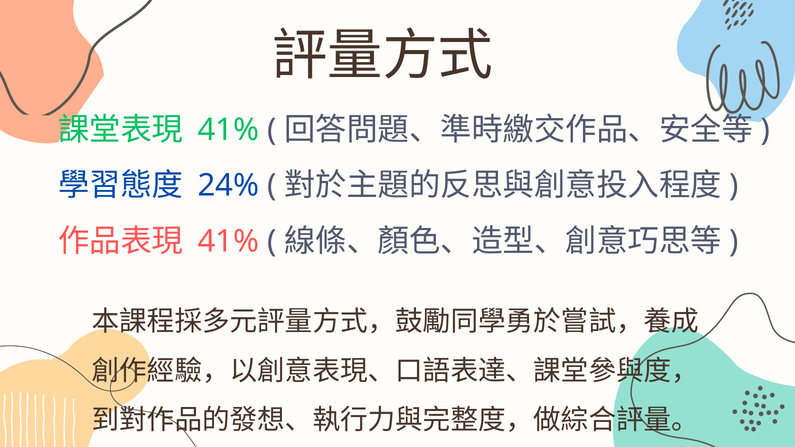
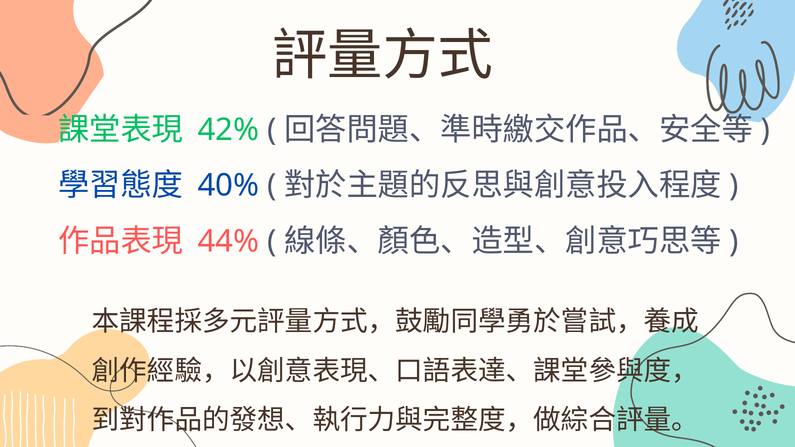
41% at (228, 130): 41% -> 42%
24%: 24% -> 40%
41% at (228, 241): 41% -> 44%
